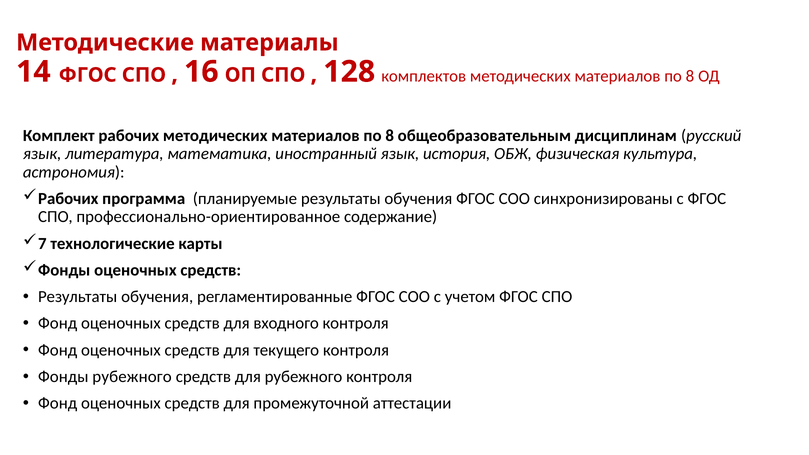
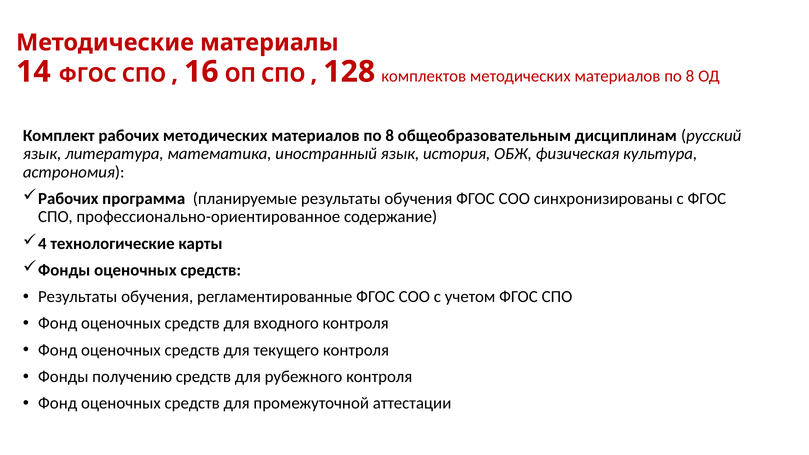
7: 7 -> 4
Фонды рубежного: рубежного -> получению
